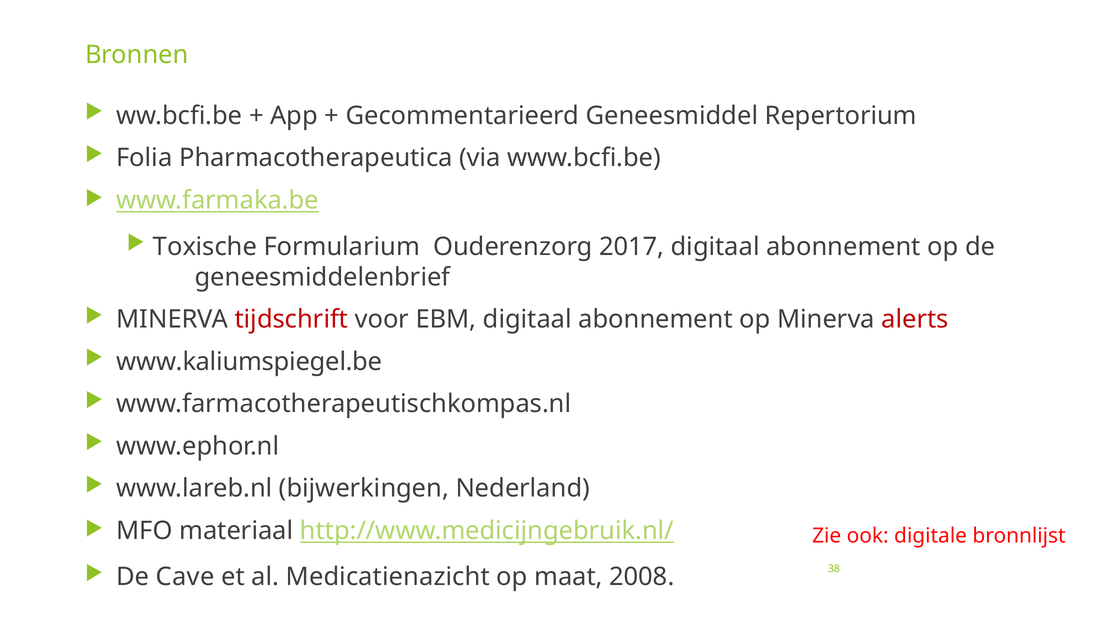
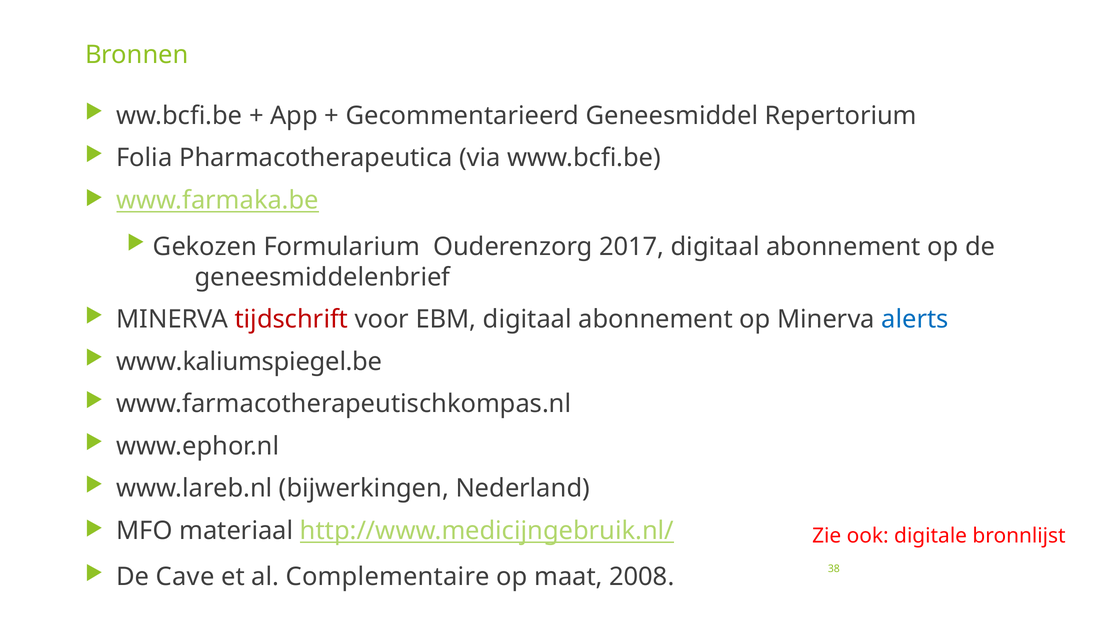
Toxische: Toxische -> Gekozen
alerts colour: red -> blue
Medicatienazicht: Medicatienazicht -> Complementaire
